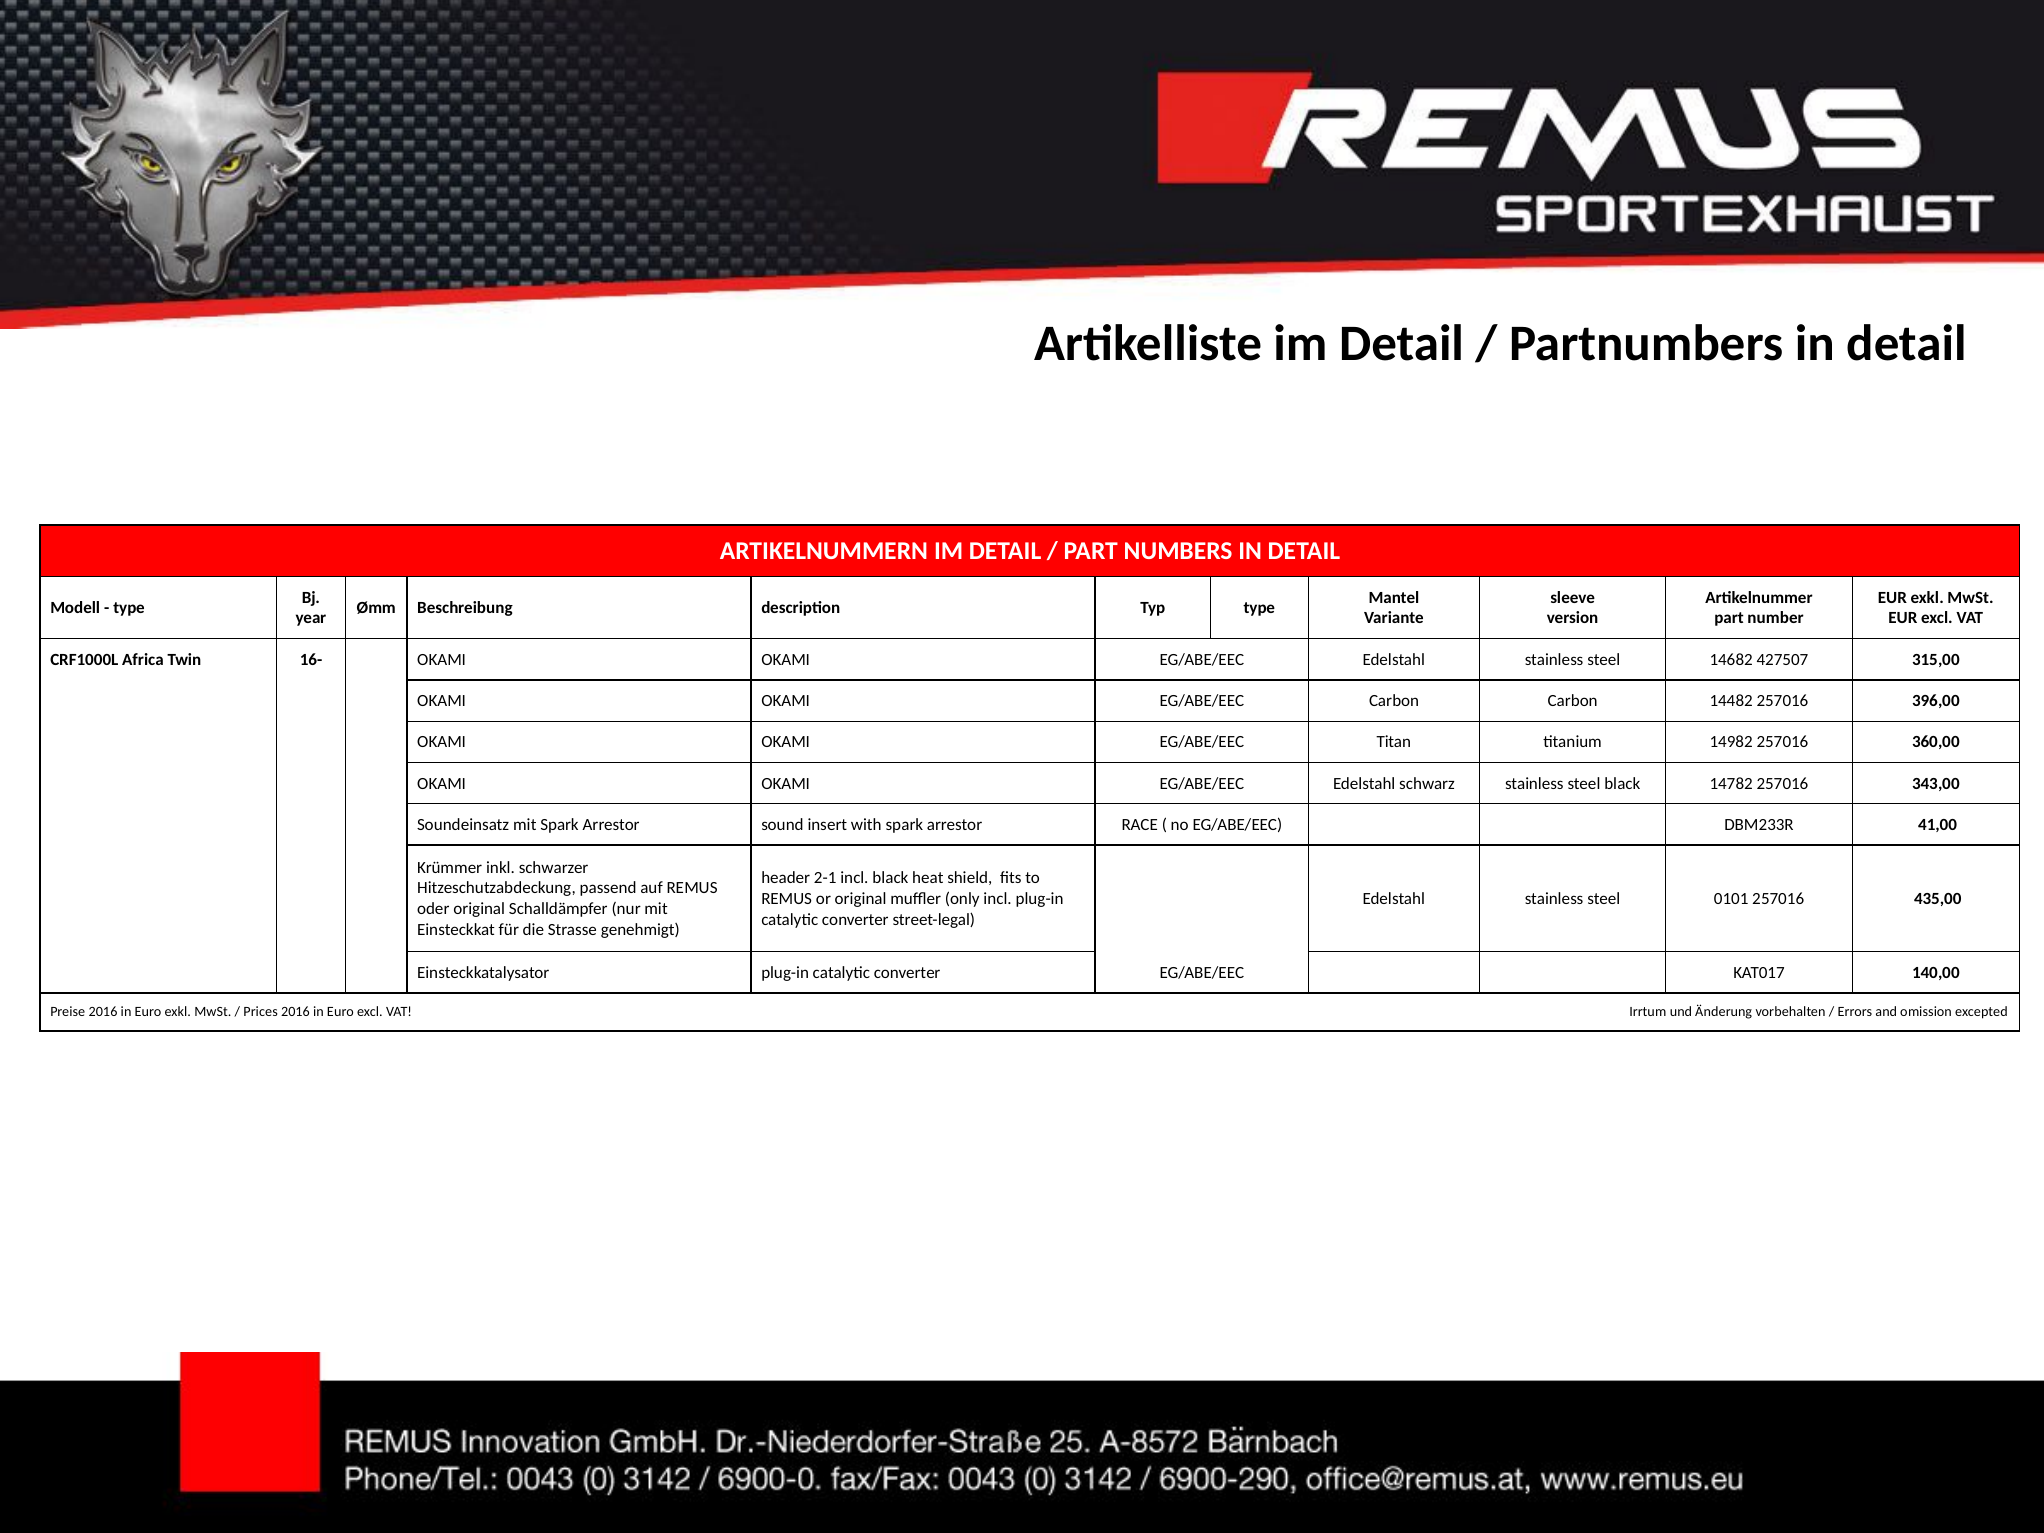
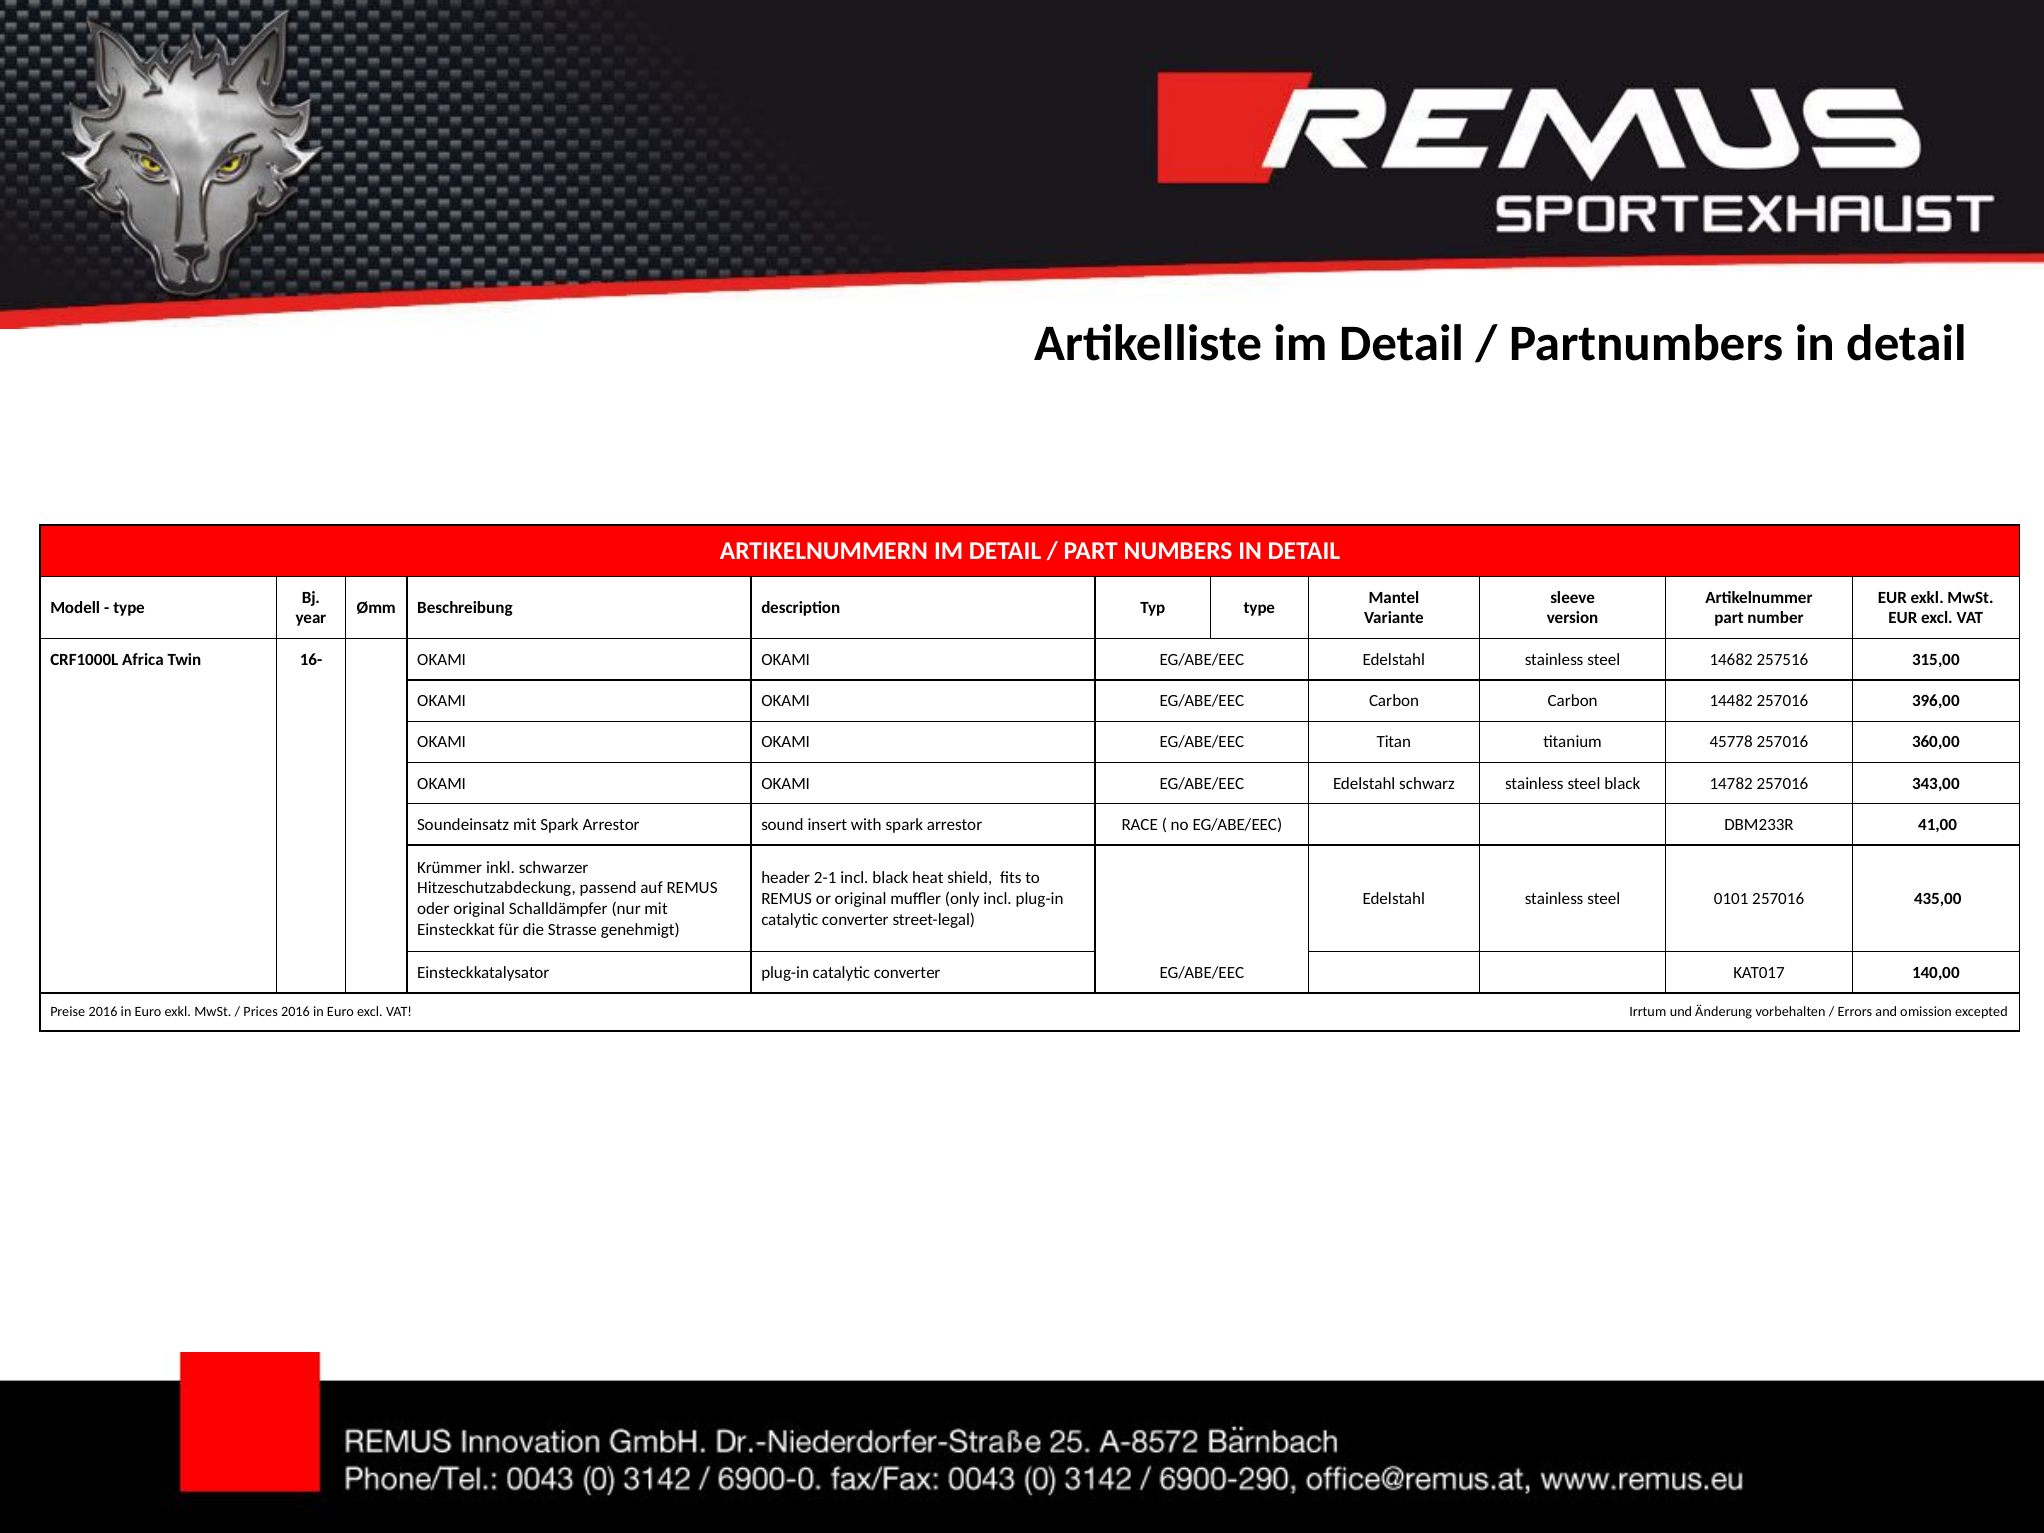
427507: 427507 -> 257516
14982: 14982 -> 45778
